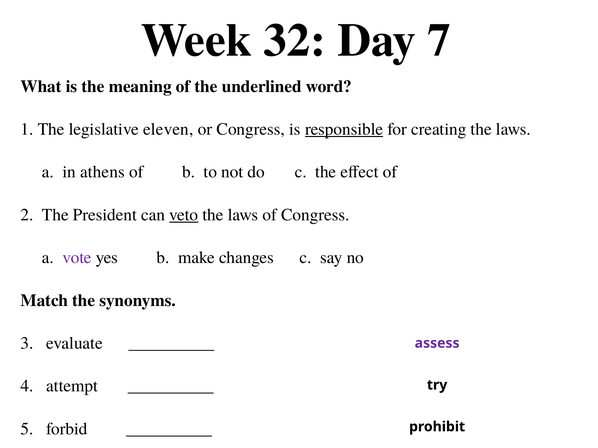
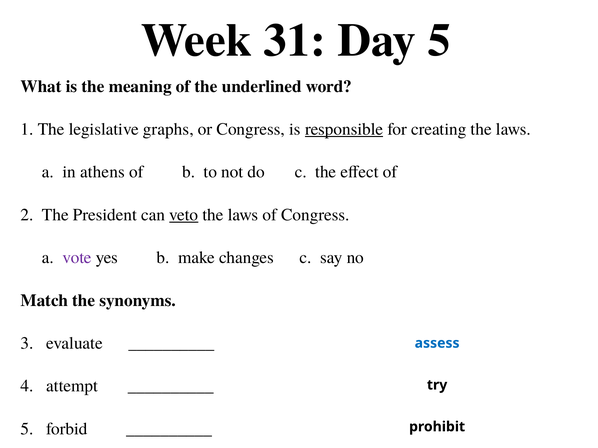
32: 32 -> 31
Day 7: 7 -> 5
eleven: eleven -> graphs
assess colour: purple -> blue
